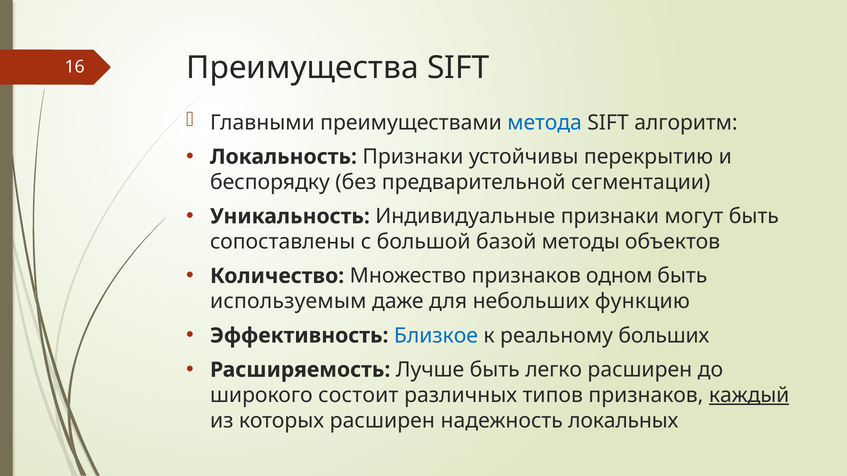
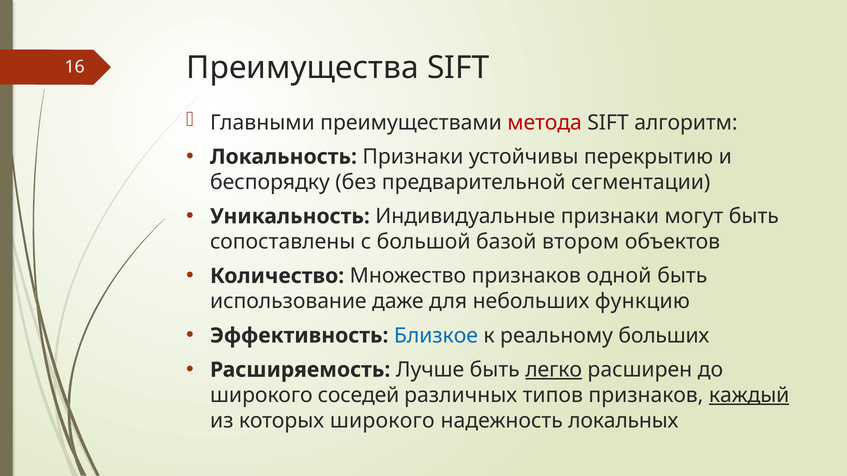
метода colour: blue -> red
методы: методы -> втором
одном: одном -> одной
используемым: используемым -> использование
легко underline: none -> present
состоит: состоит -> соседей
которых расширен: расширен -> широкого
